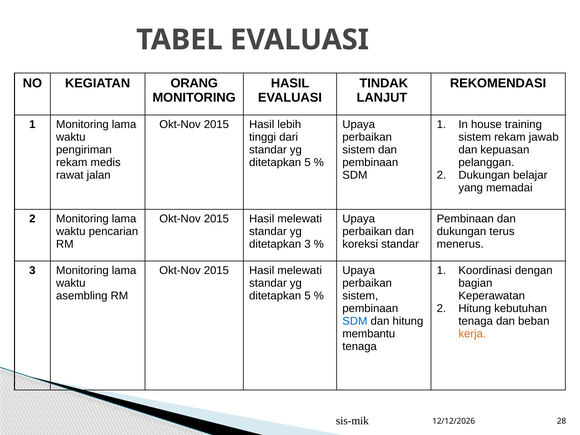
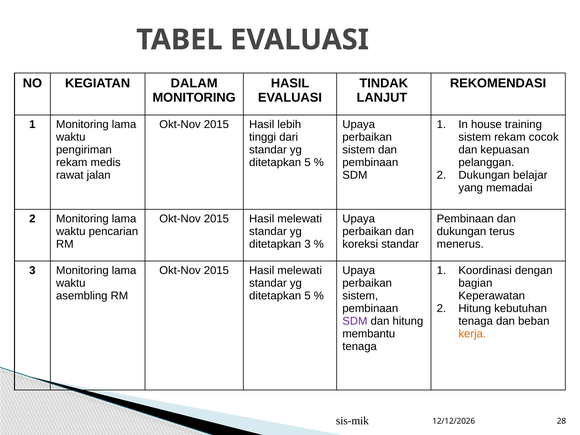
ORANG: ORANG -> DALAM
jawab: jawab -> cocok
SDM at (355, 321) colour: blue -> purple
